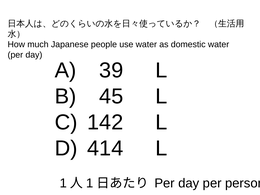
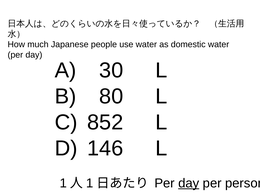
39: 39 -> 30
45: 45 -> 80
142: 142 -> 852
414: 414 -> 146
day at (189, 183) underline: none -> present
